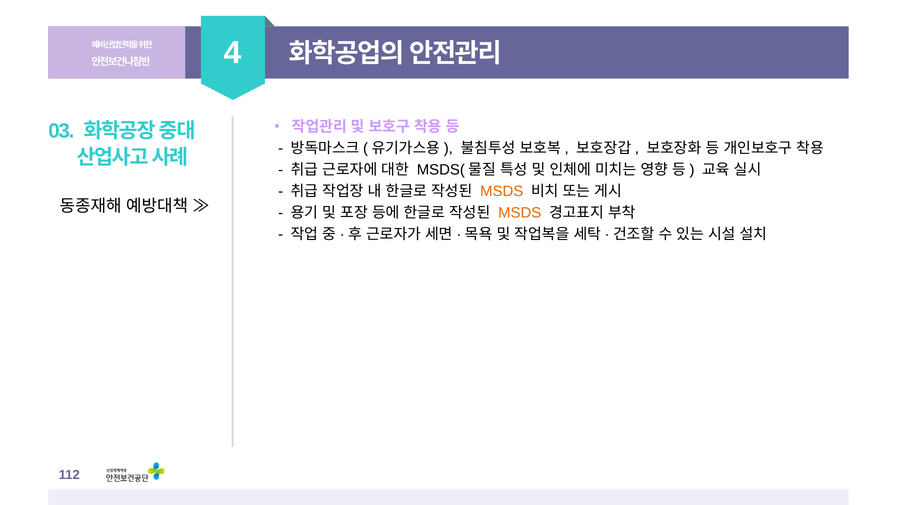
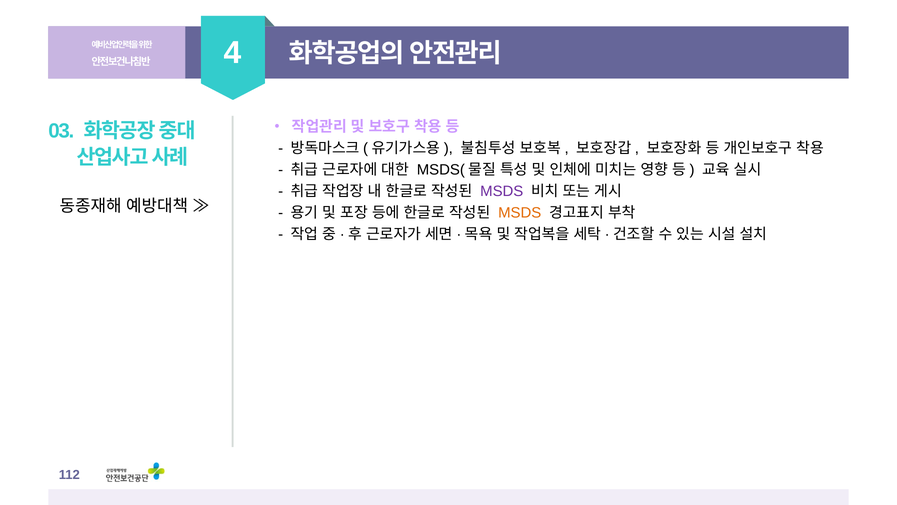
MSDS at (502, 192) colour: orange -> purple
